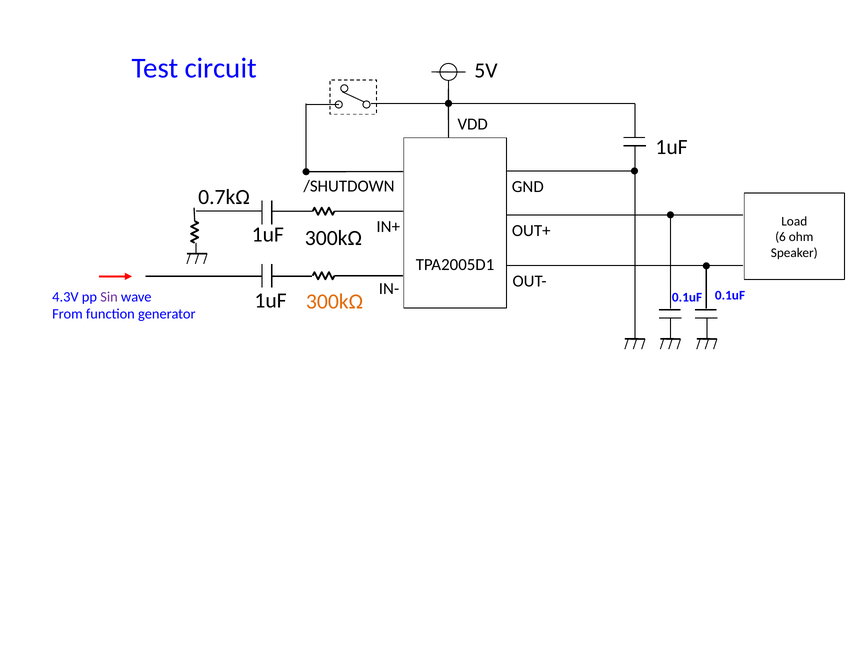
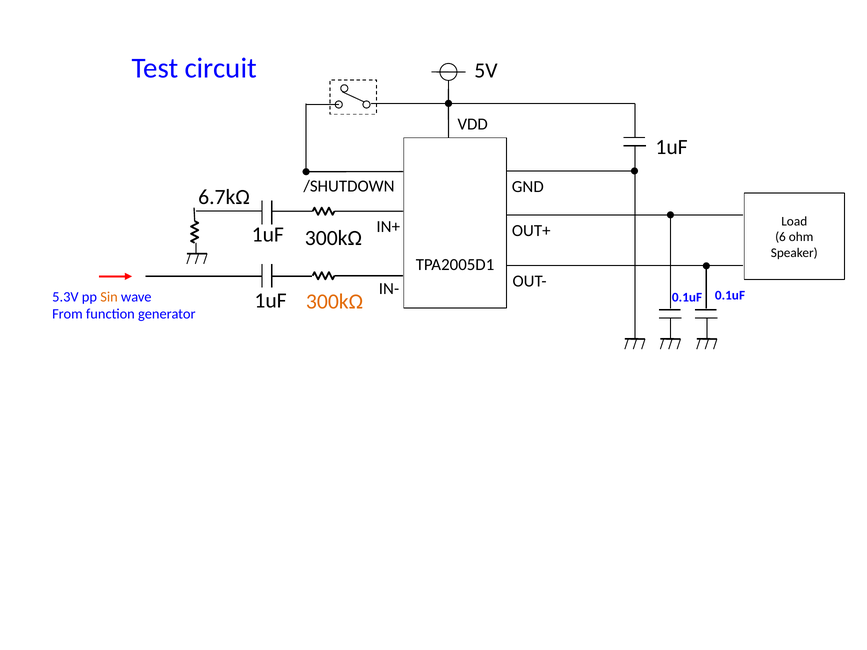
0.7kΩ: 0.7kΩ -> 6.7kΩ
4.3V: 4.3V -> 5.3V
Sin colour: purple -> orange
